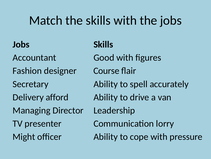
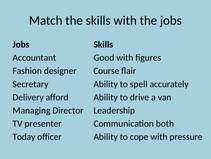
lorry: lorry -> both
Might: Might -> Today
